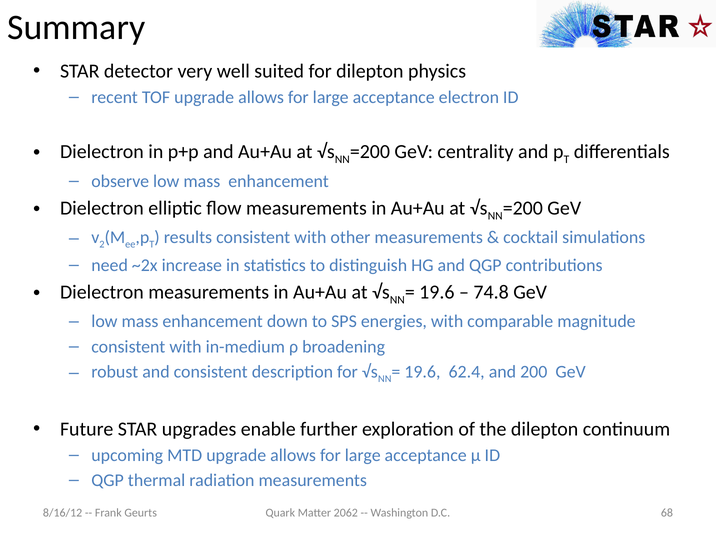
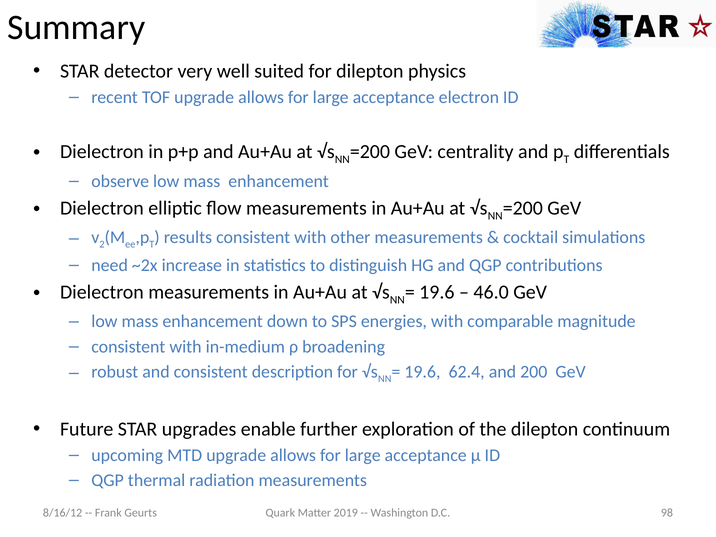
74.8: 74.8 -> 46.0
2062: 2062 -> 2019
68: 68 -> 98
